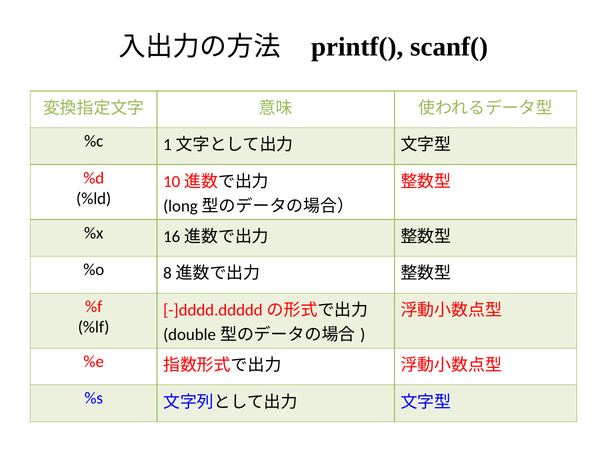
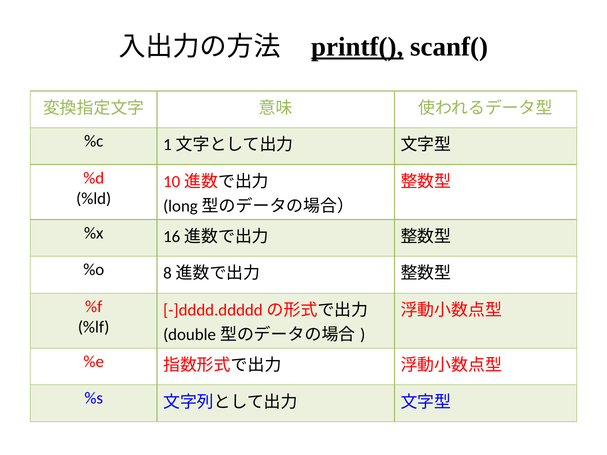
printf( underline: none -> present
